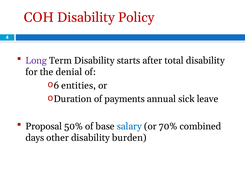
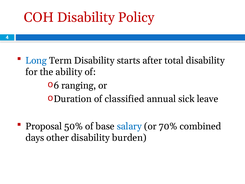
Long colour: purple -> blue
denial: denial -> ability
entities: entities -> ranging
payments: payments -> classified
